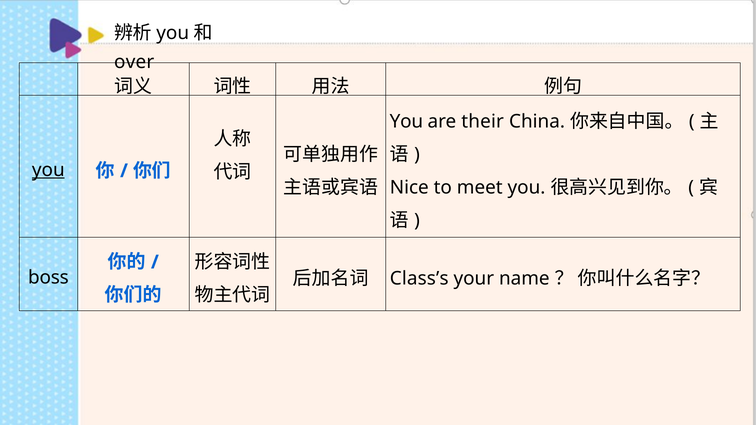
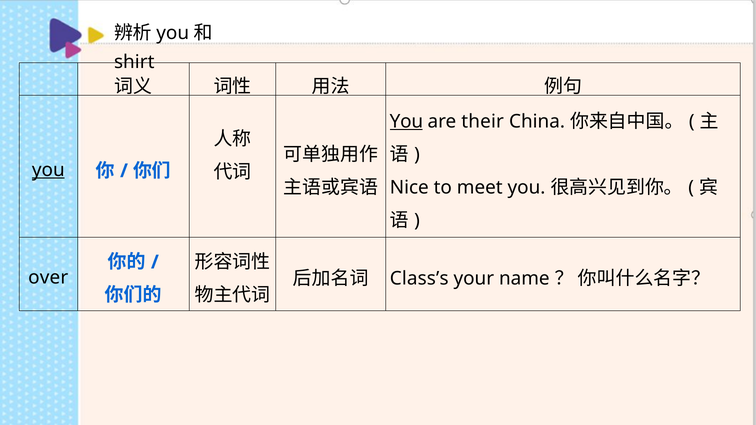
over: over -> shirt
You at (406, 121) underline: none -> present
boss: boss -> over
